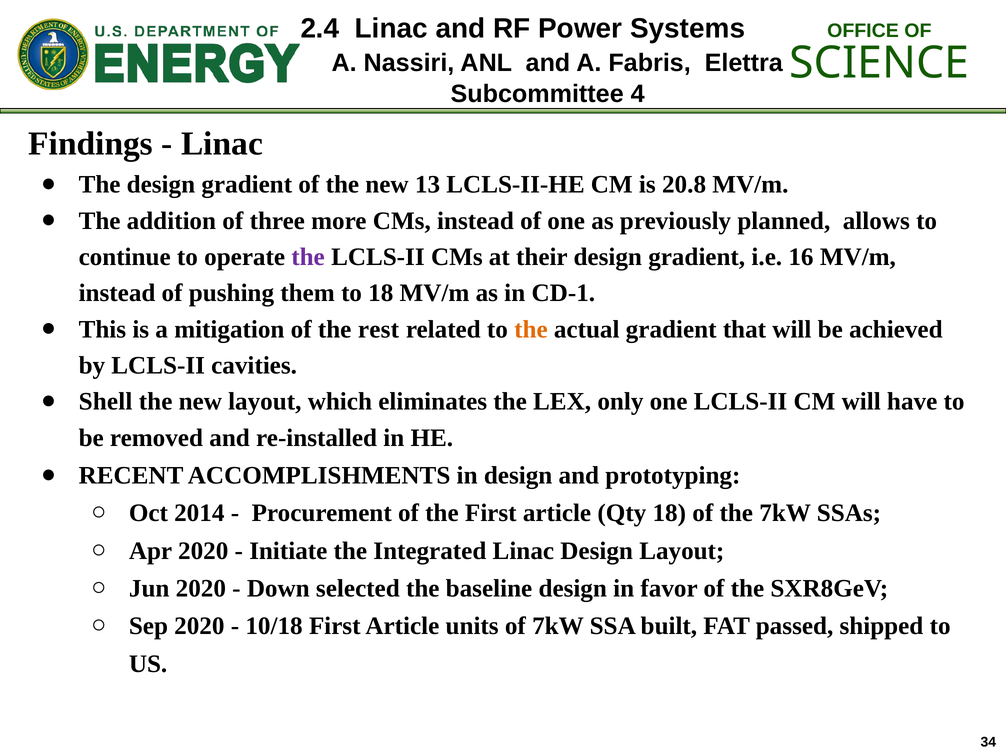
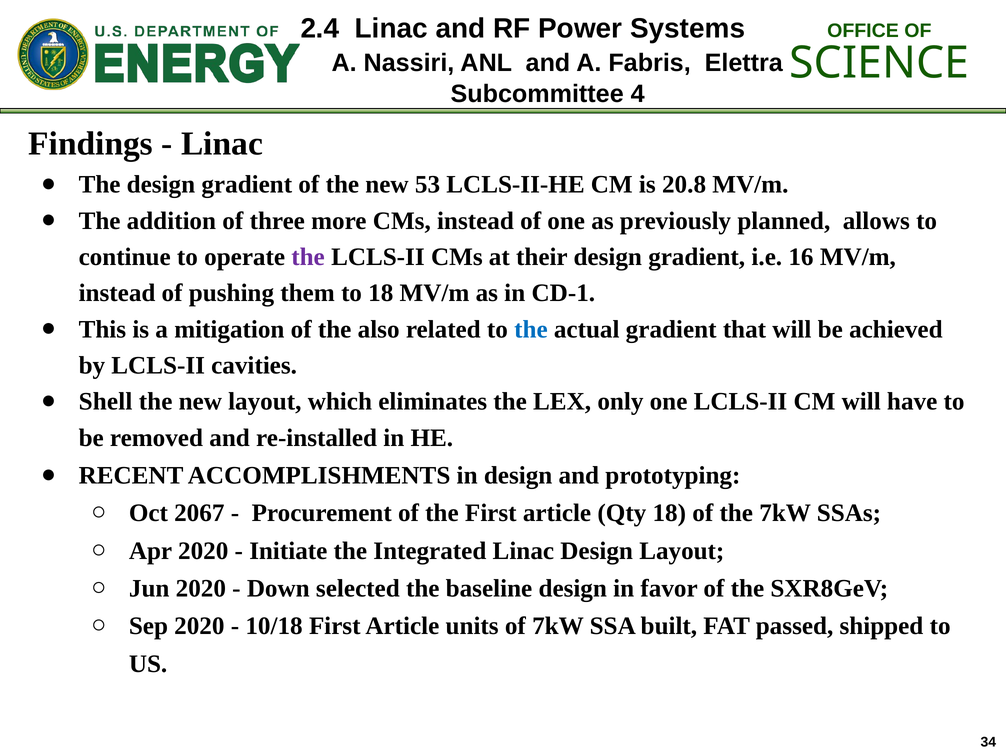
13: 13 -> 53
rest: rest -> also
the at (531, 329) colour: orange -> blue
2014: 2014 -> 2067
